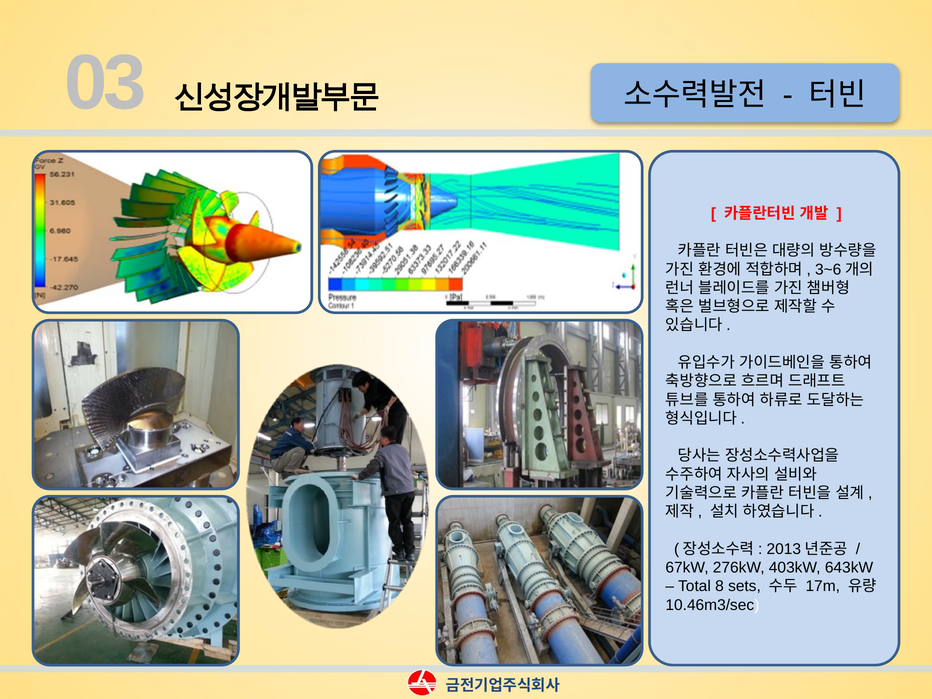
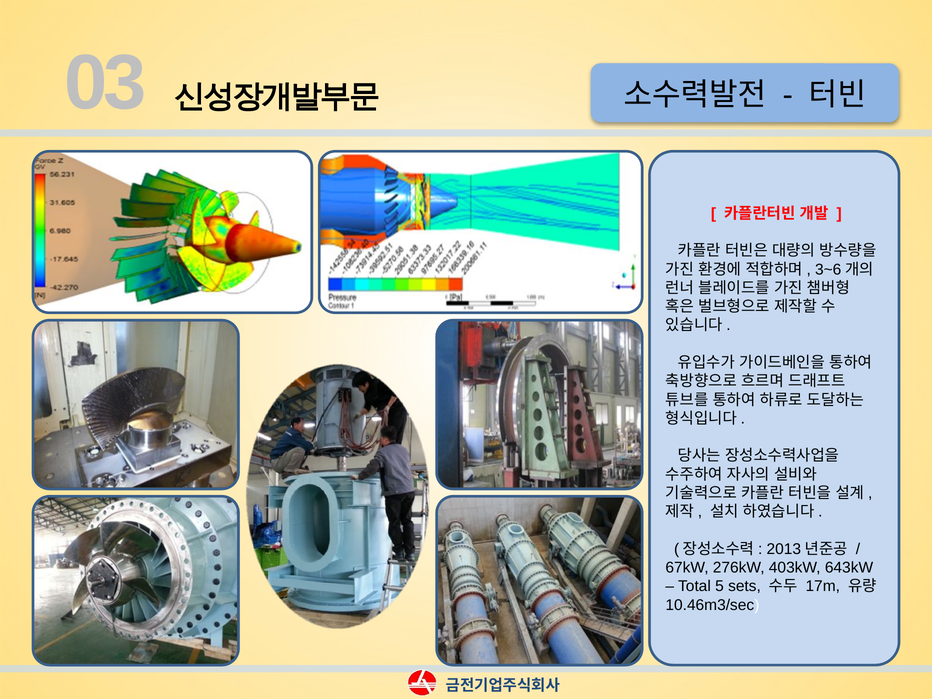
8: 8 -> 5
